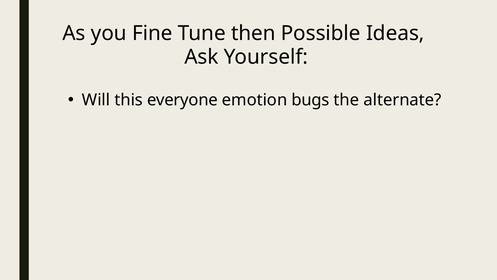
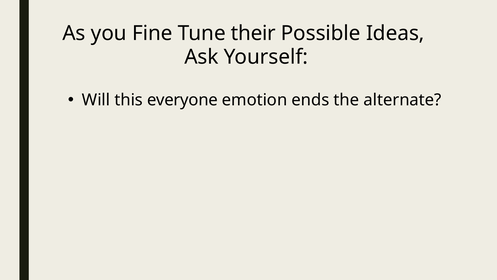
then: then -> their
bugs: bugs -> ends
